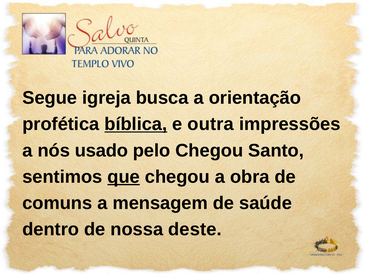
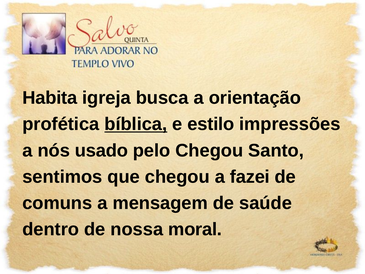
Segue: Segue -> Habita
outra: outra -> estilo
que underline: present -> none
obra: obra -> fazei
deste: deste -> moral
